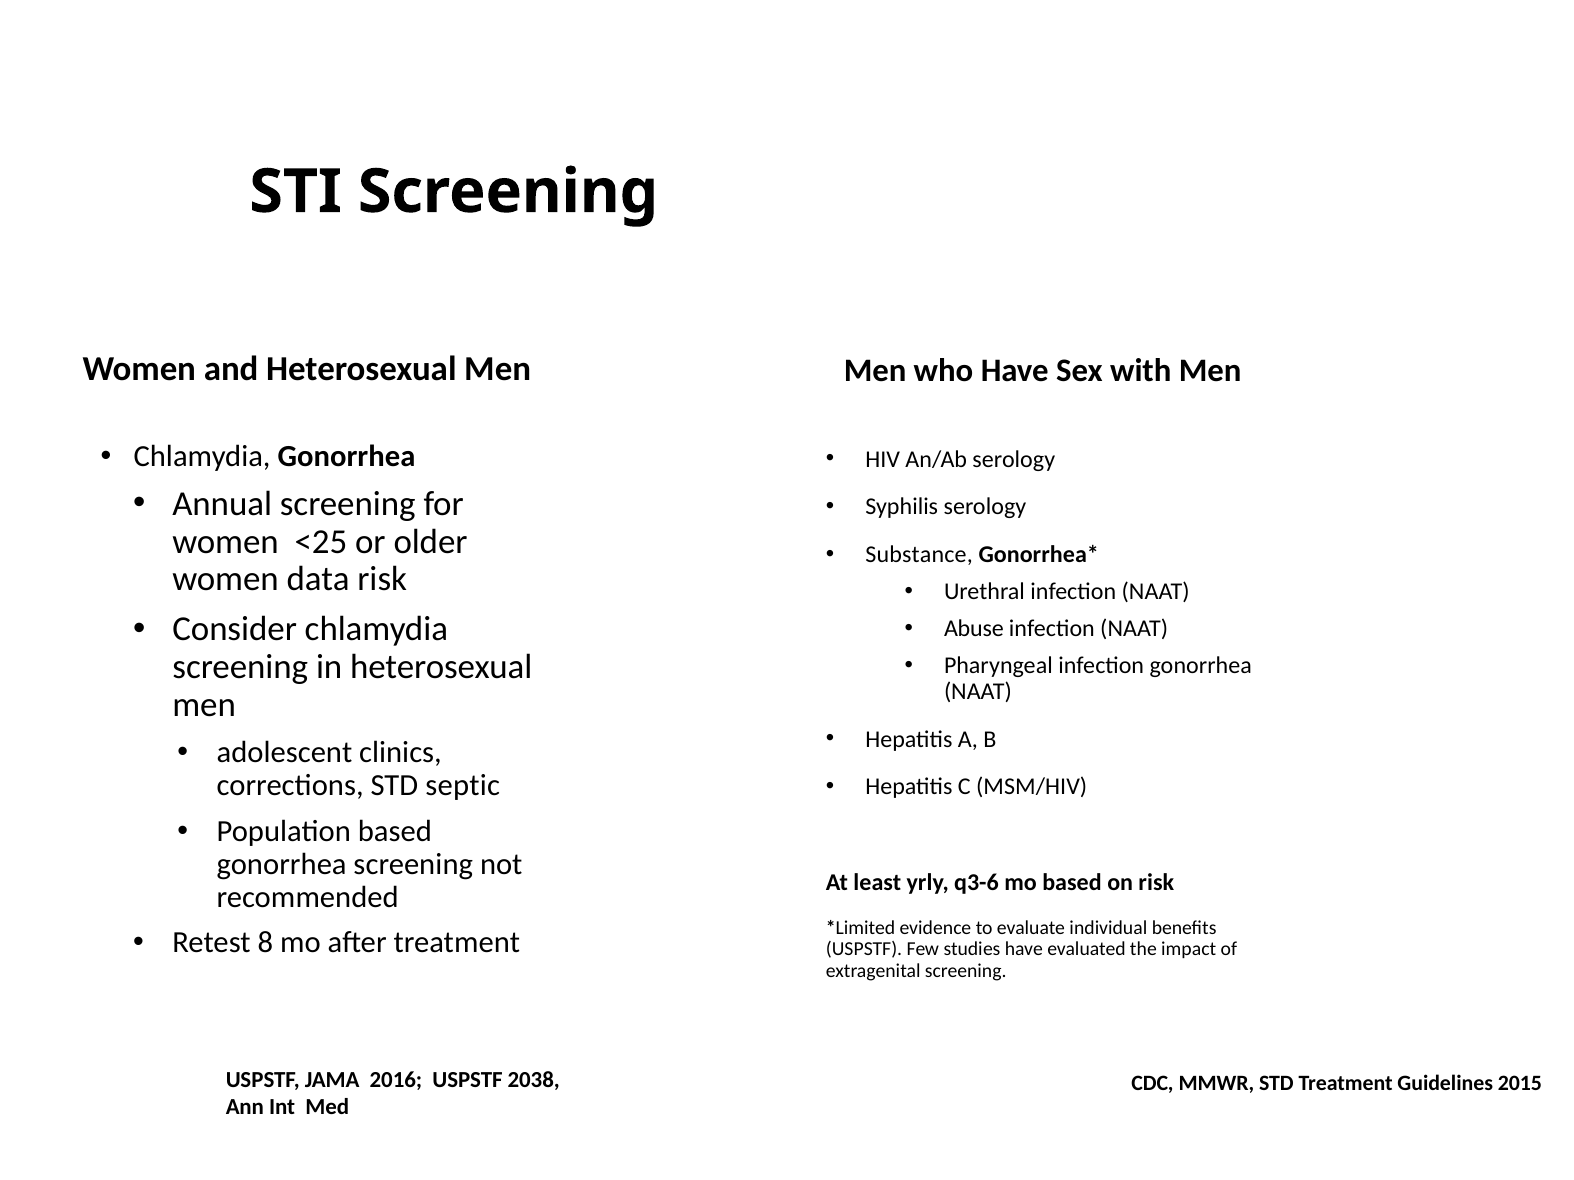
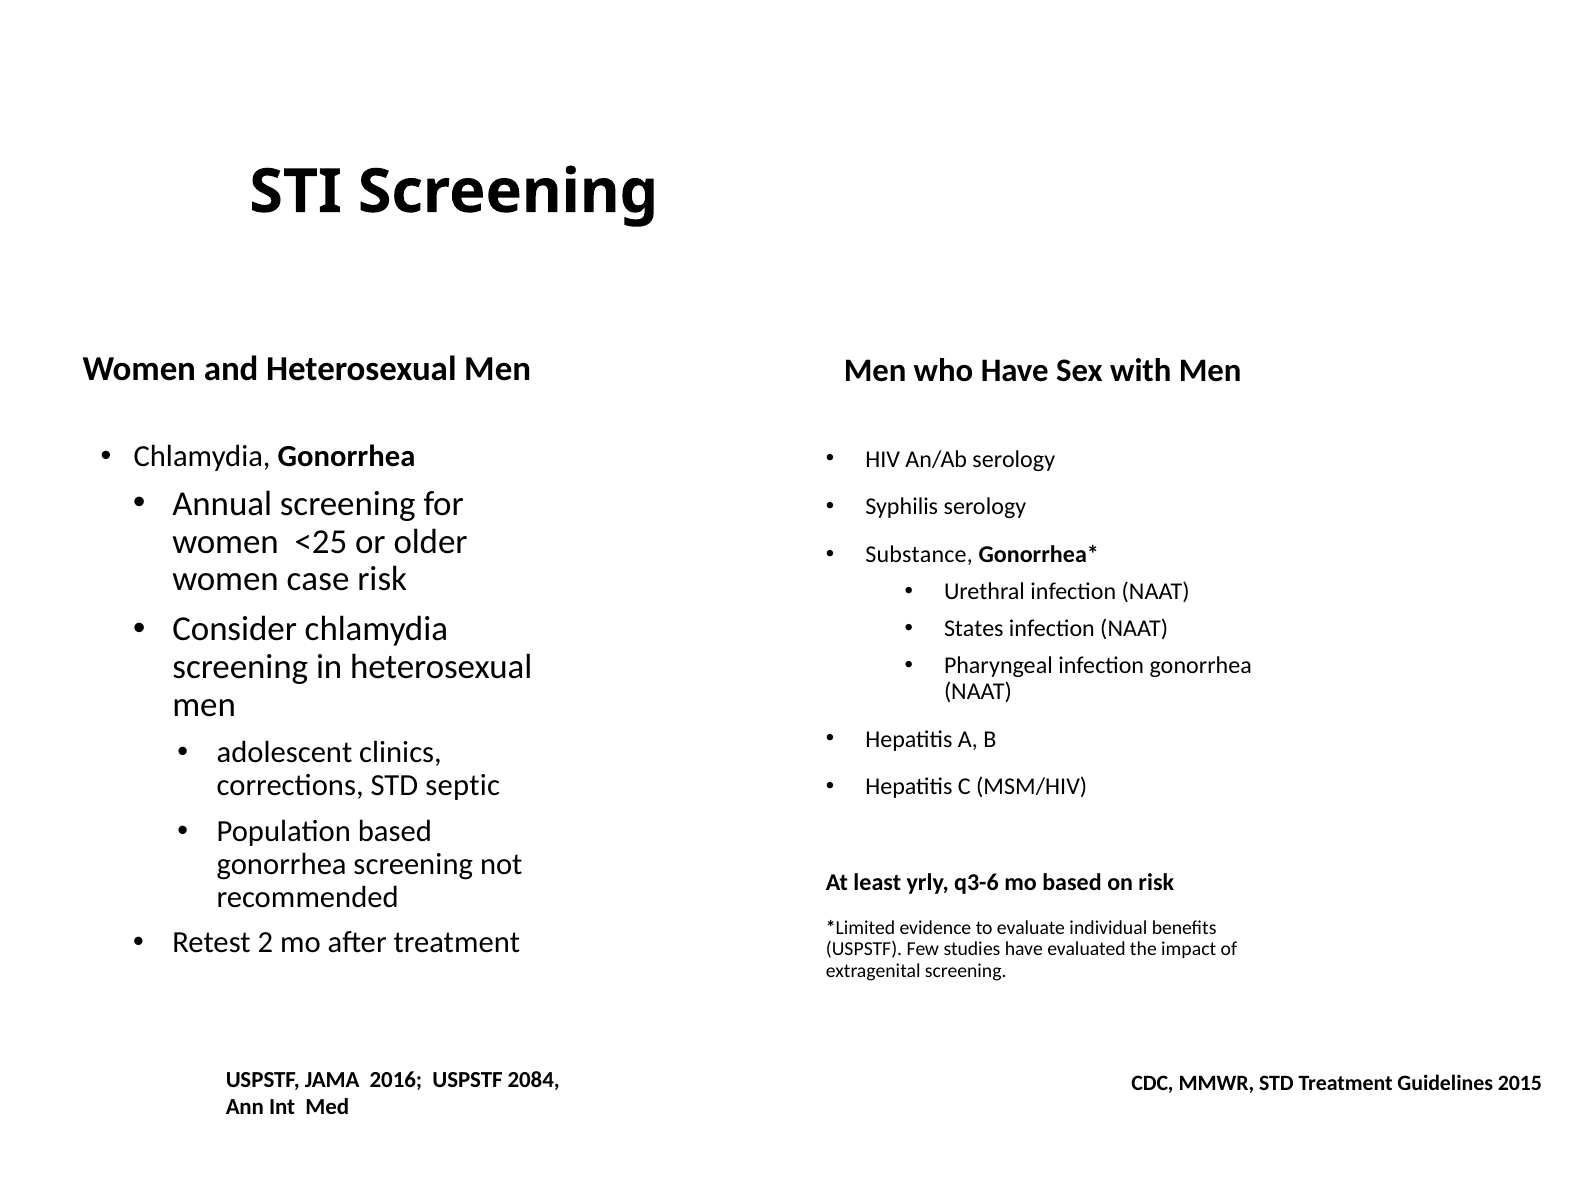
data: data -> case
Abuse: Abuse -> States
8: 8 -> 2
2038: 2038 -> 2084
